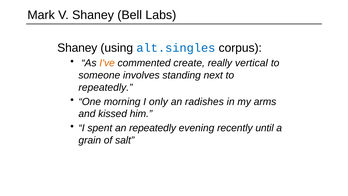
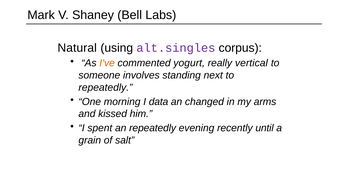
Shaney at (77, 48): Shaney -> Natural
alt.singles colour: blue -> purple
create: create -> yogurt
only: only -> data
radishes: radishes -> changed
